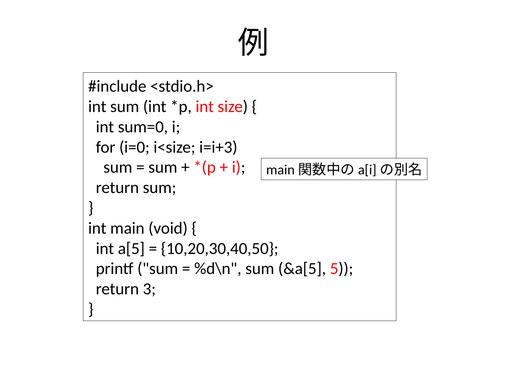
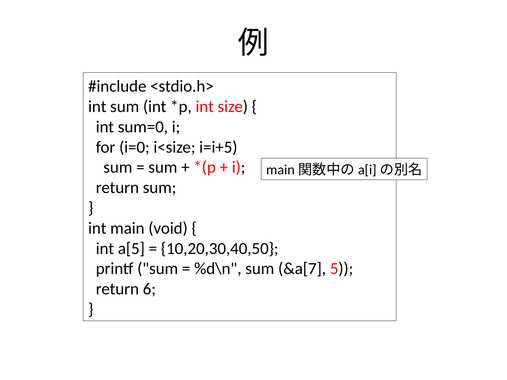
i=i+3: i=i+3 -> i=i+5
&a[5: &a[5 -> &a[7
3: 3 -> 6
